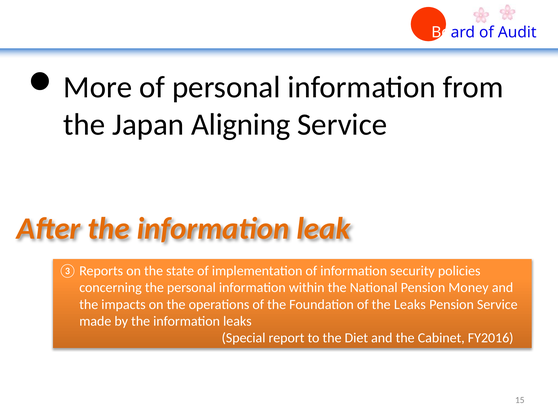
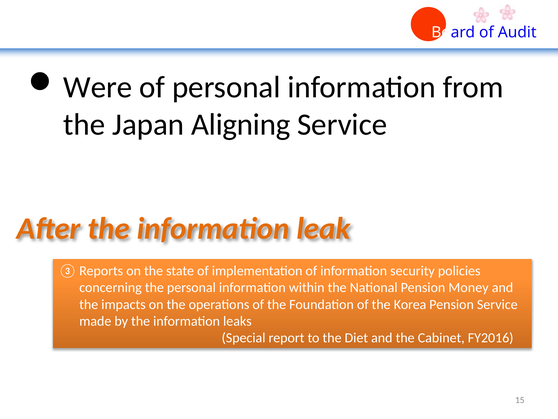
More: More -> Were
the Leaks: Leaks -> Korea
